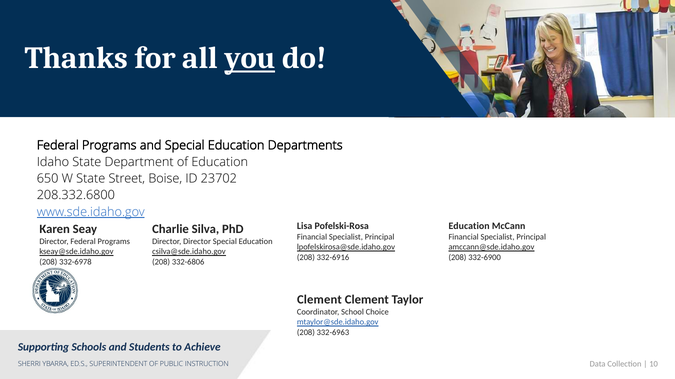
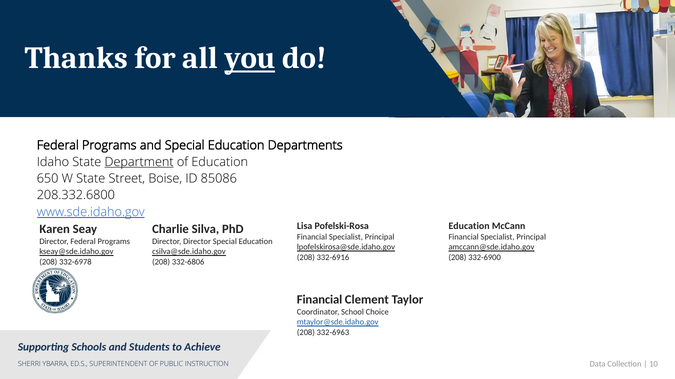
Department underline: none -> present
23702: 23702 -> 85086
Clement at (319, 300): Clement -> Financial
